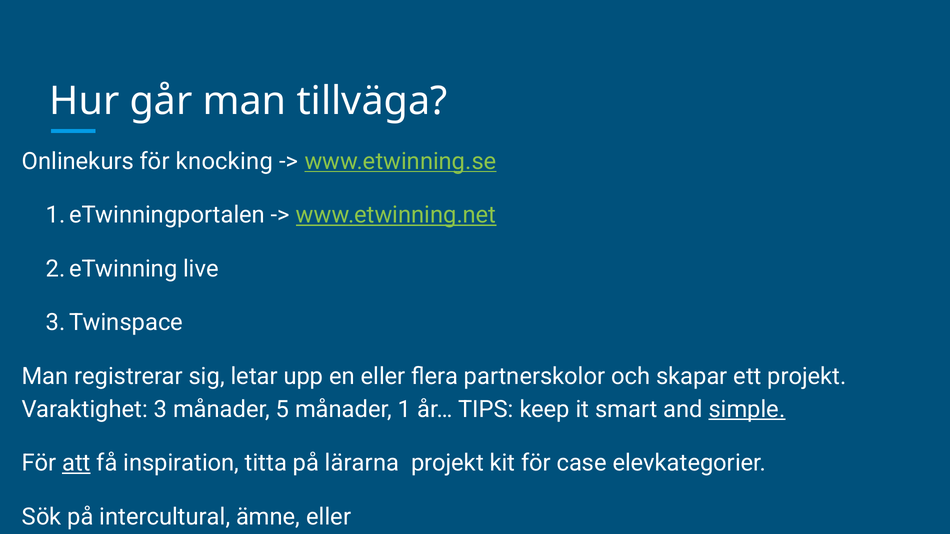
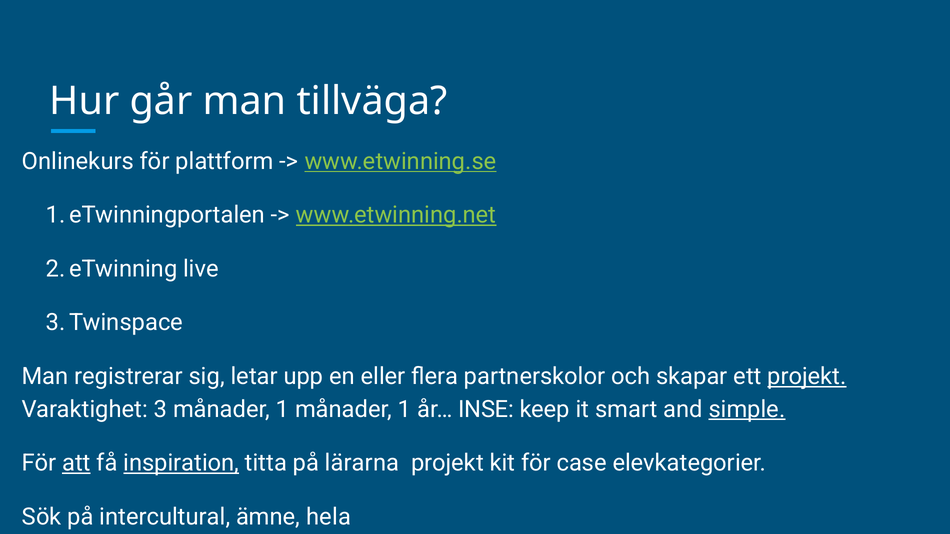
knocking: knocking -> plattform
projekt at (807, 377) underline: none -> present
3 månader 5: 5 -> 1
TIPS: TIPS -> INSE
inspiration underline: none -> present
ämne eller: eller -> hela
